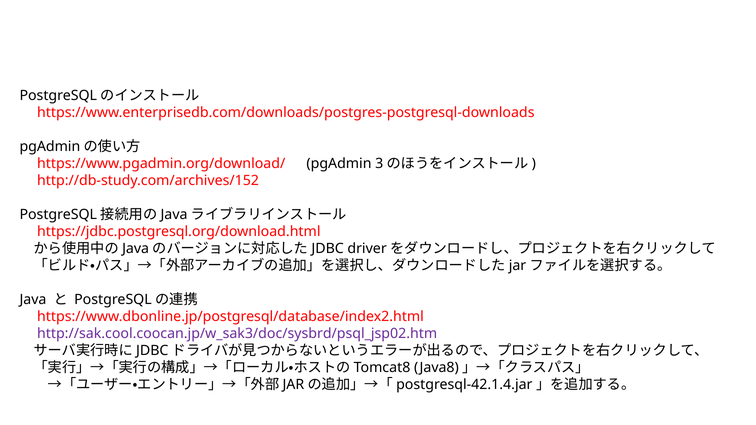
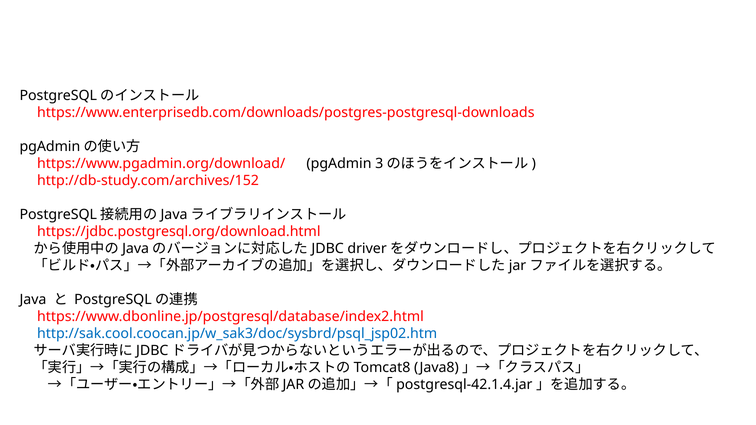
http://sak.cool.coocan.jp/w_sak3/doc/sysbrd/psql_jsp02.htm colour: purple -> blue
